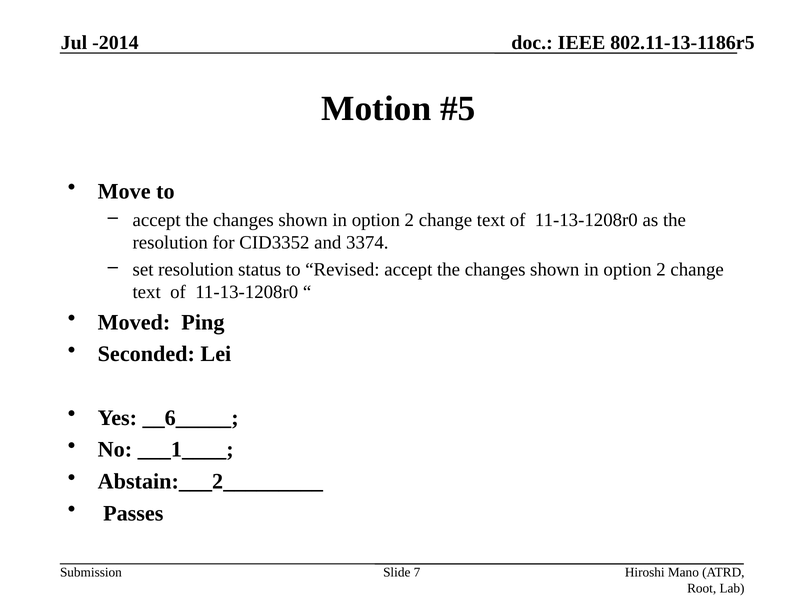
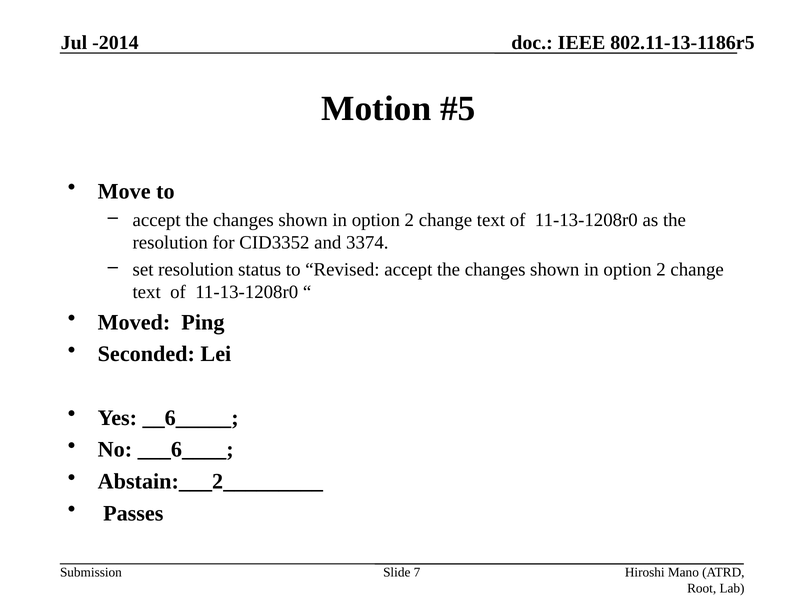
___1____: ___1____ -> ___6____
